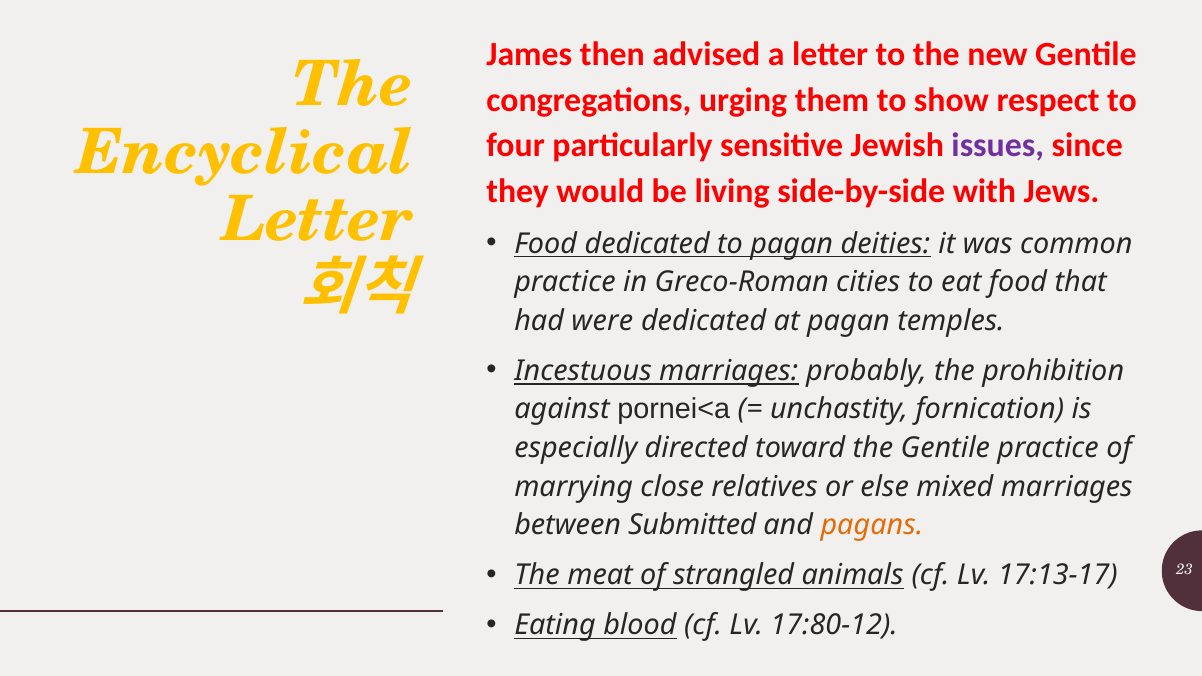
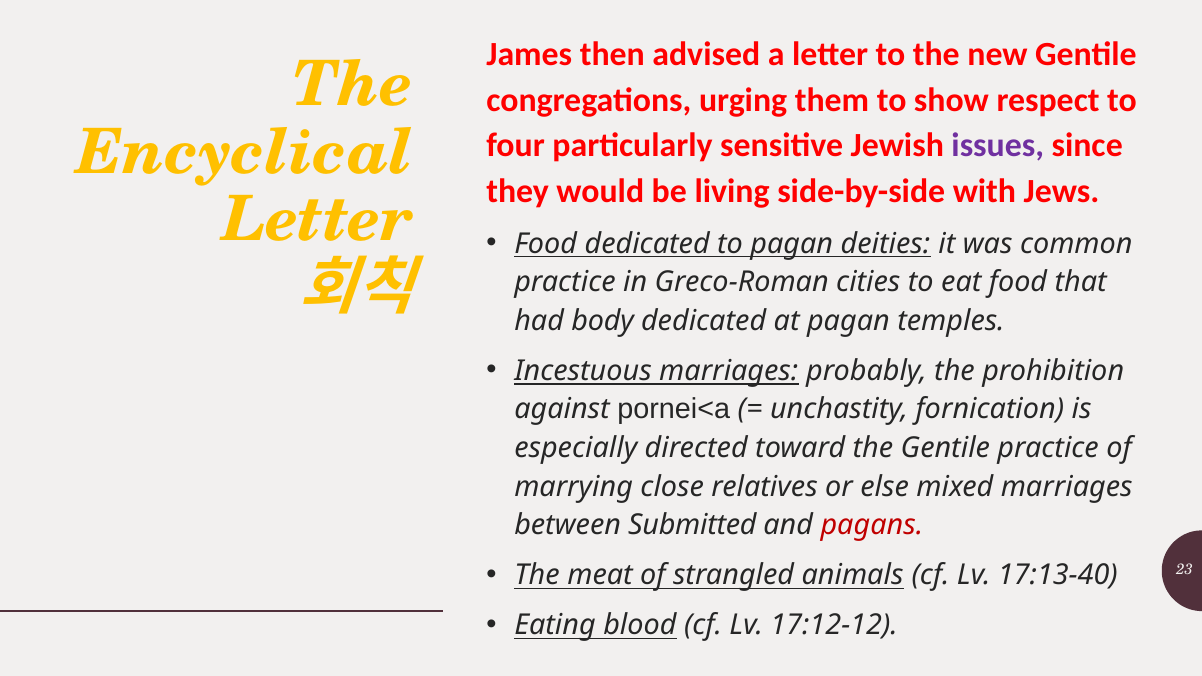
were: were -> body
pagans colour: orange -> red
17:13-17: 17:13-17 -> 17:13-40
17:80-12: 17:80-12 -> 17:12-12
